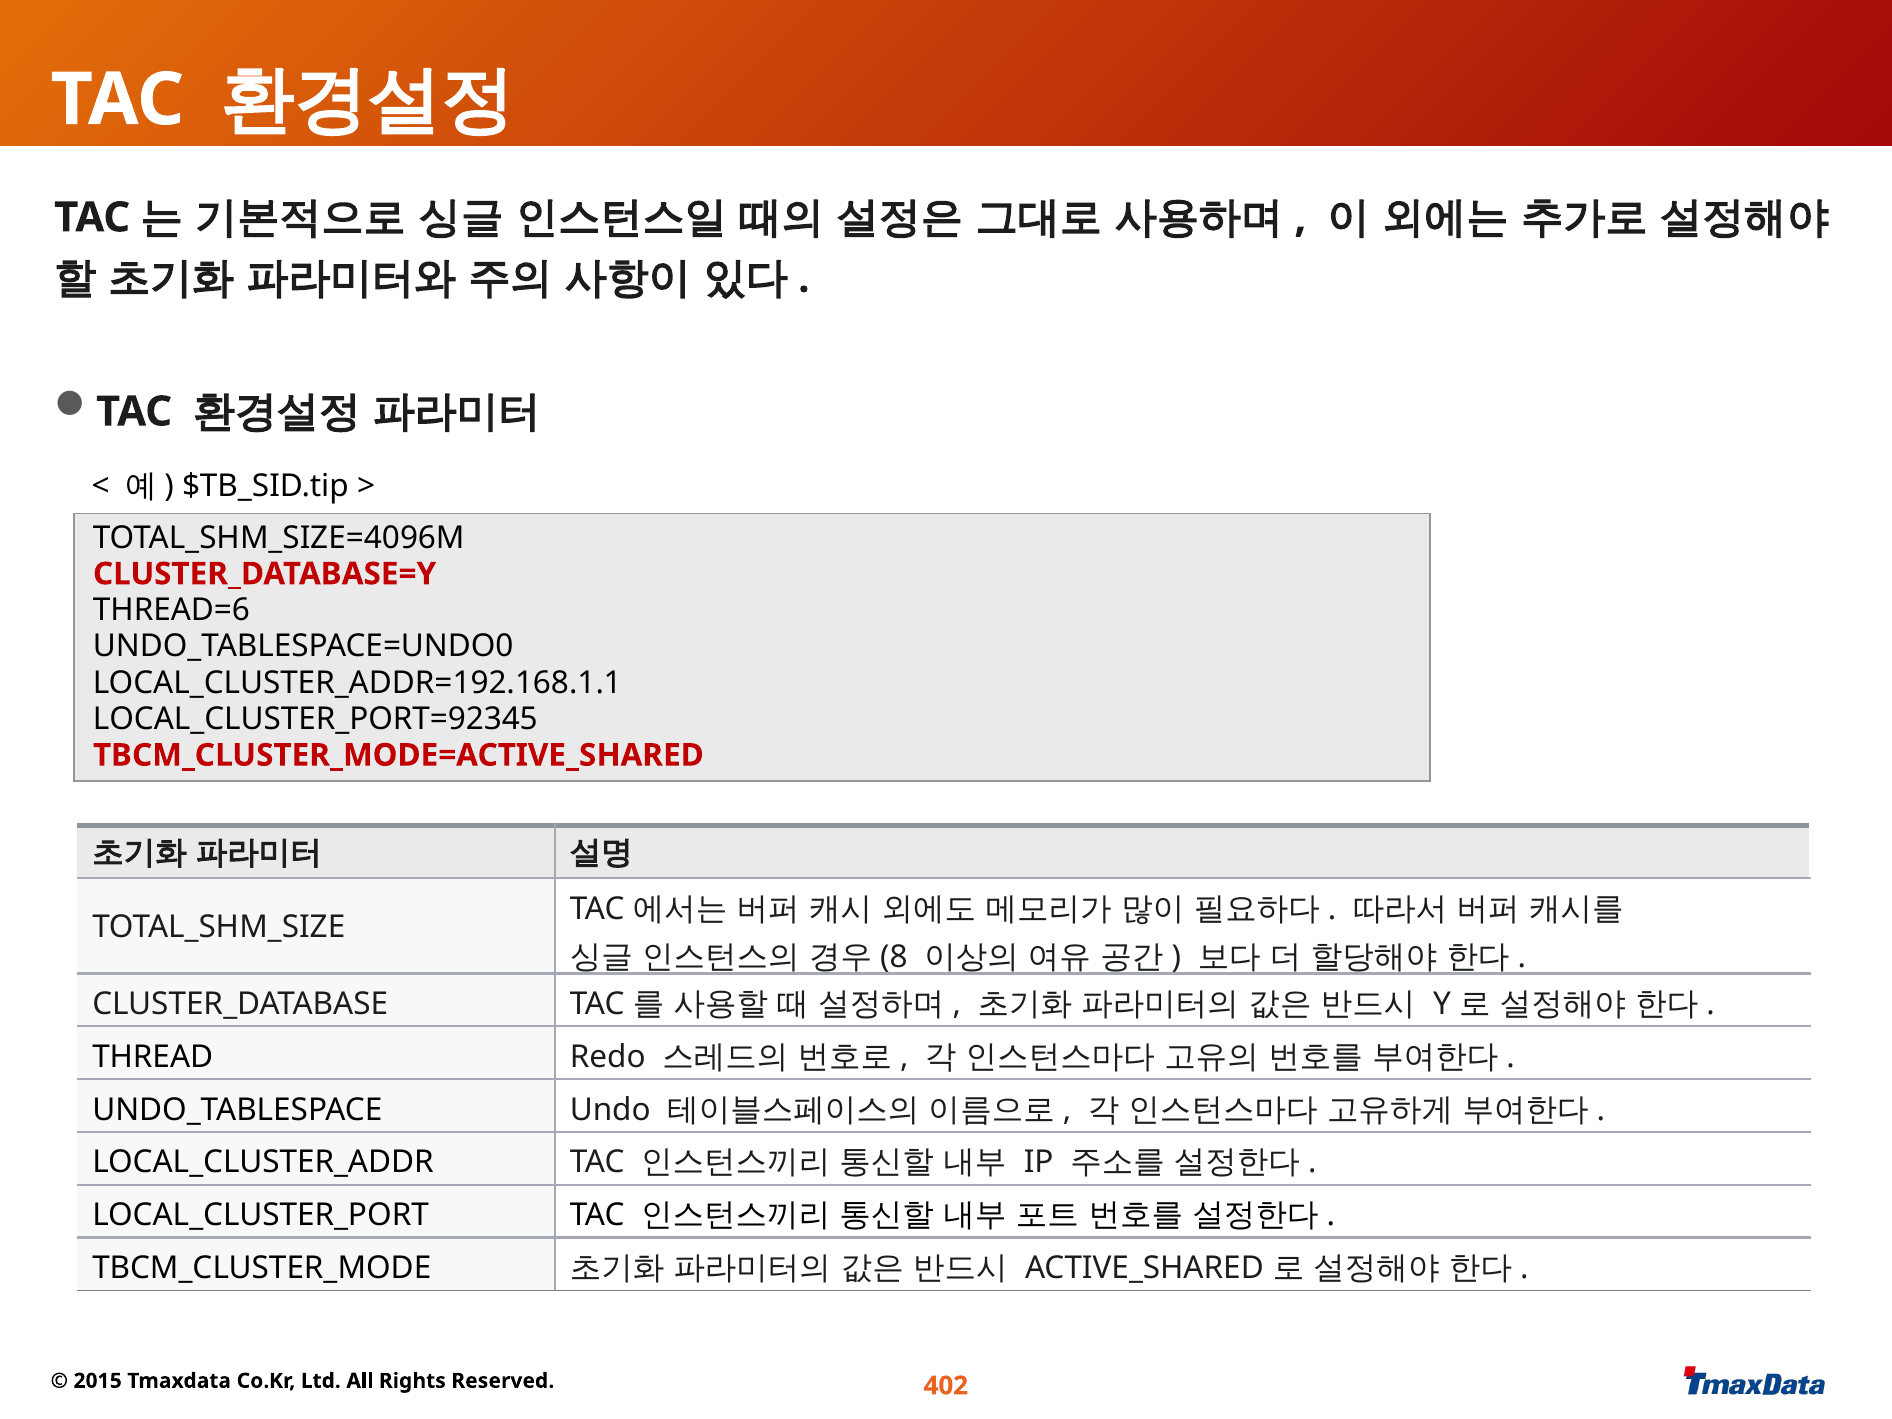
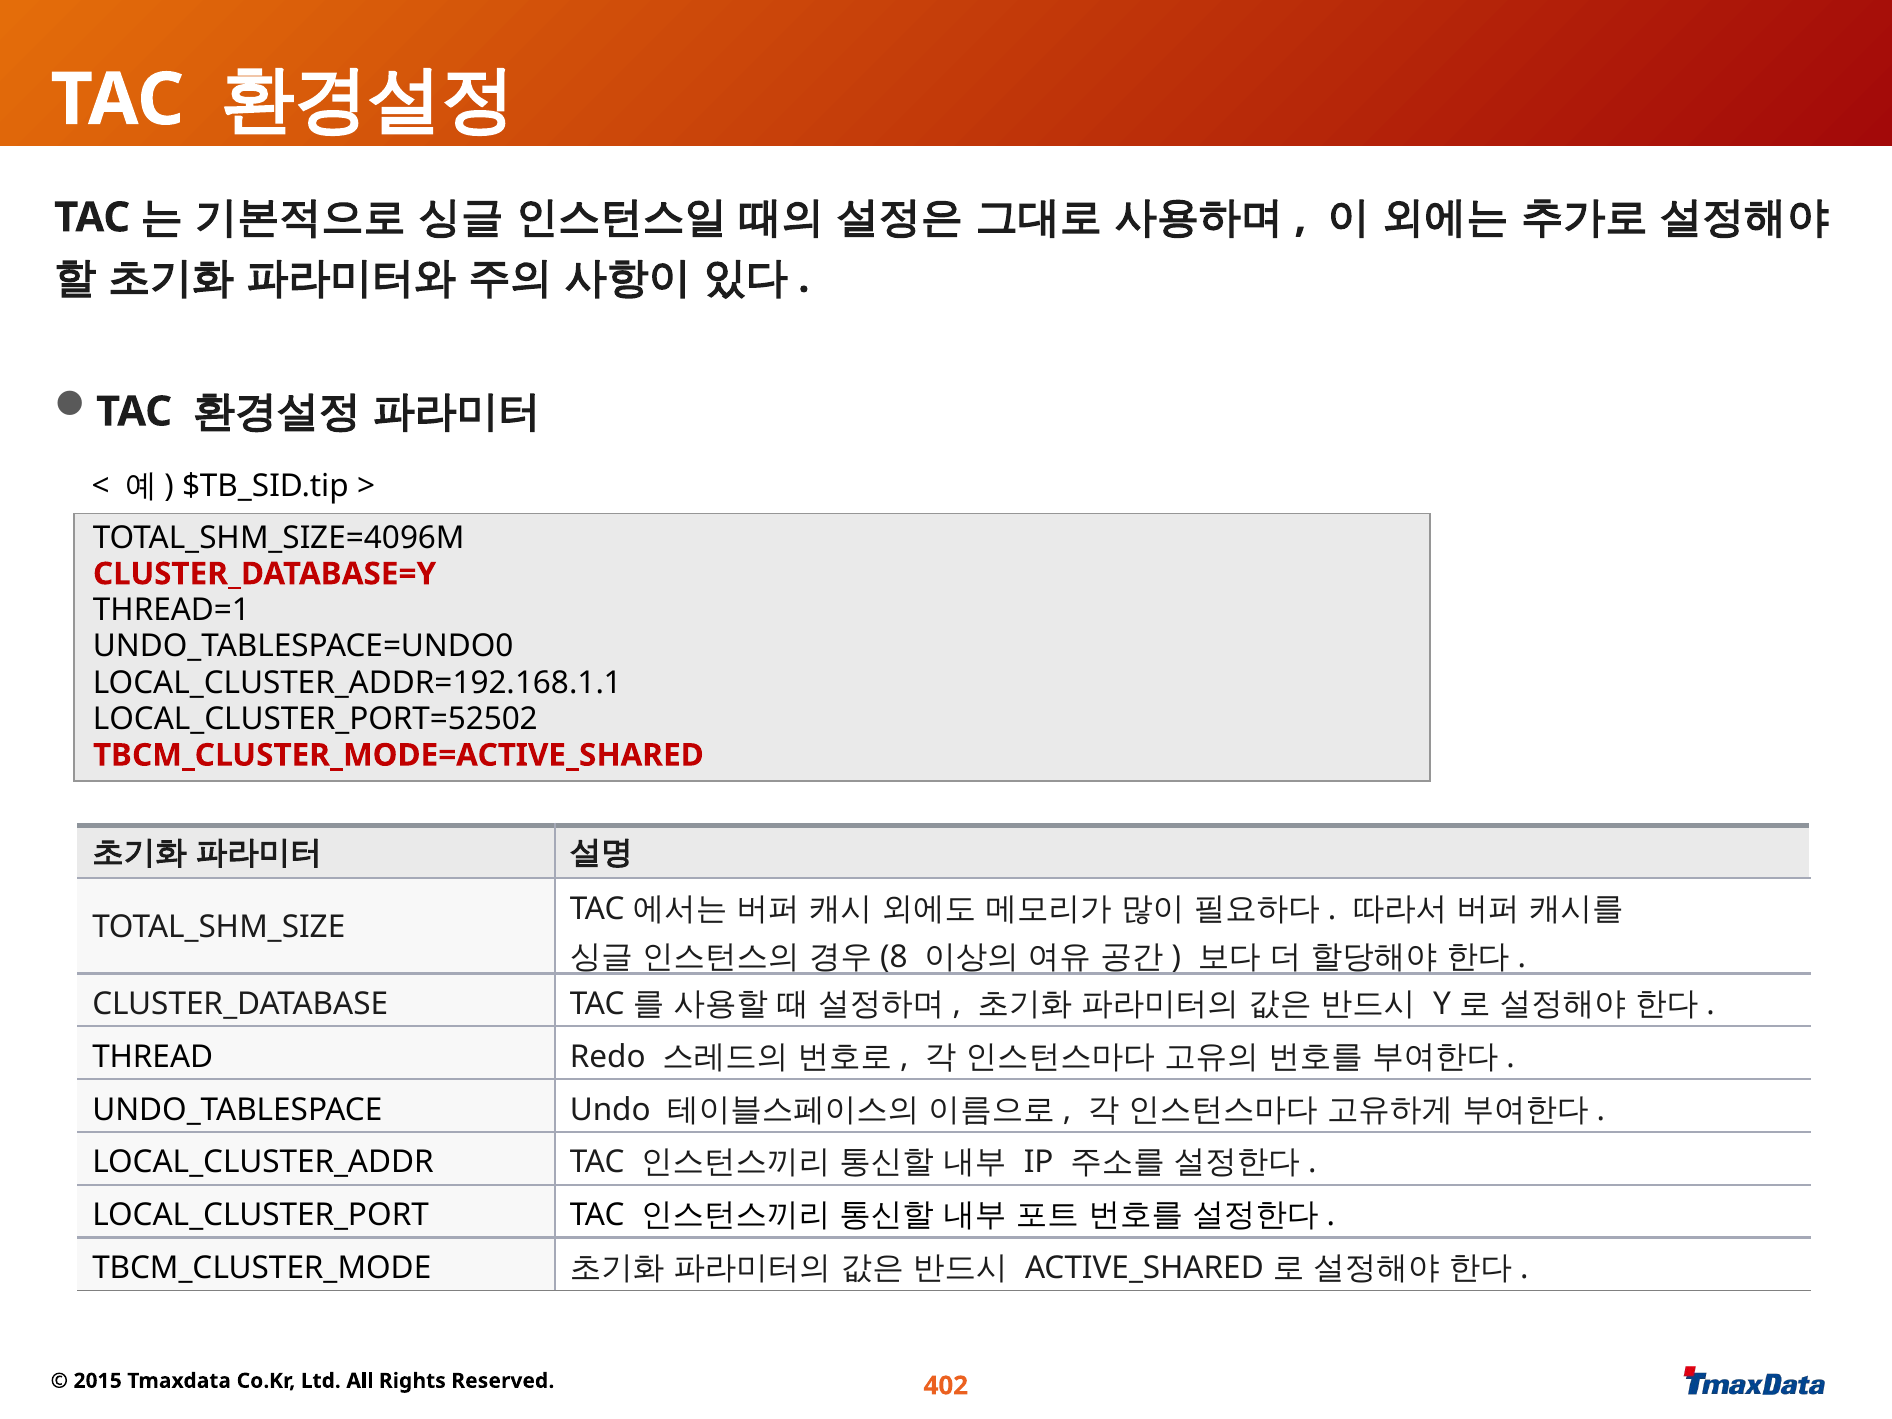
THREAD=6: THREAD=6 -> THREAD=1
LOCAL_CLUSTER_PORT=92345: LOCAL_CLUSTER_PORT=92345 -> LOCAL_CLUSTER_PORT=52502
